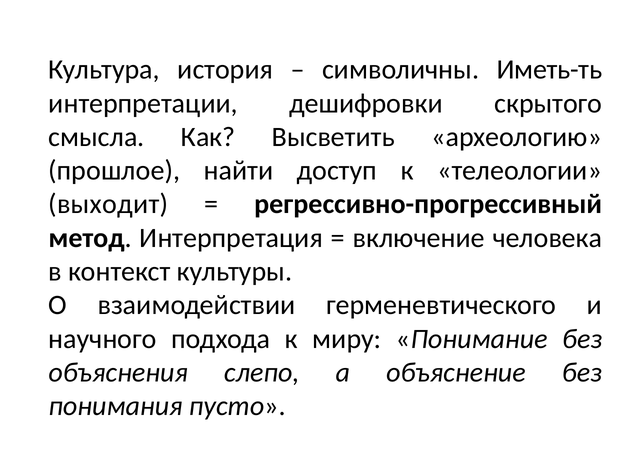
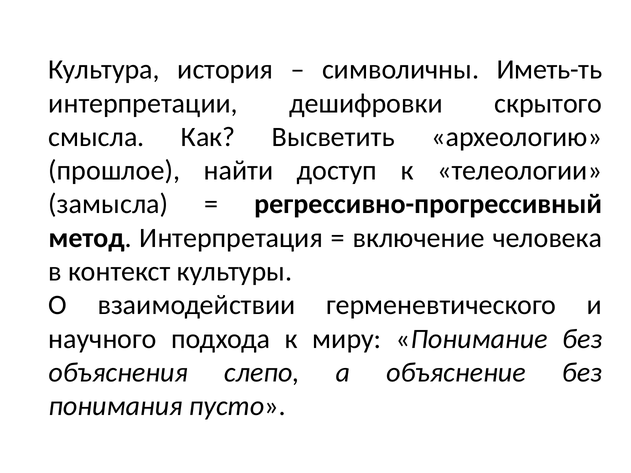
выходит: выходит -> замысла
